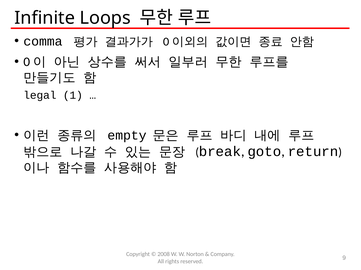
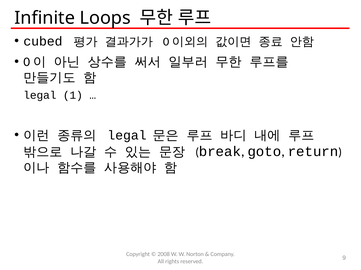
comma: comma -> cubed
empty at (127, 136): empty -> legal
